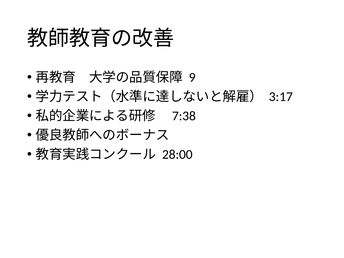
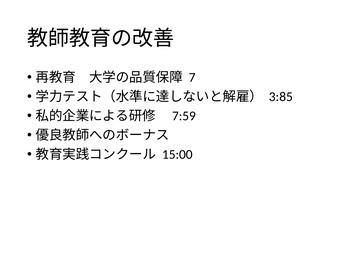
9: 9 -> 7
3:17: 3:17 -> 3:85
7:38: 7:38 -> 7:59
28:00: 28:00 -> 15:00
